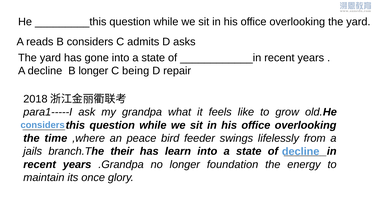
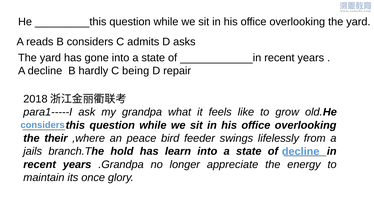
B longer: longer -> hardly
time: time -> their
their: their -> hold
foundation: foundation -> appreciate
